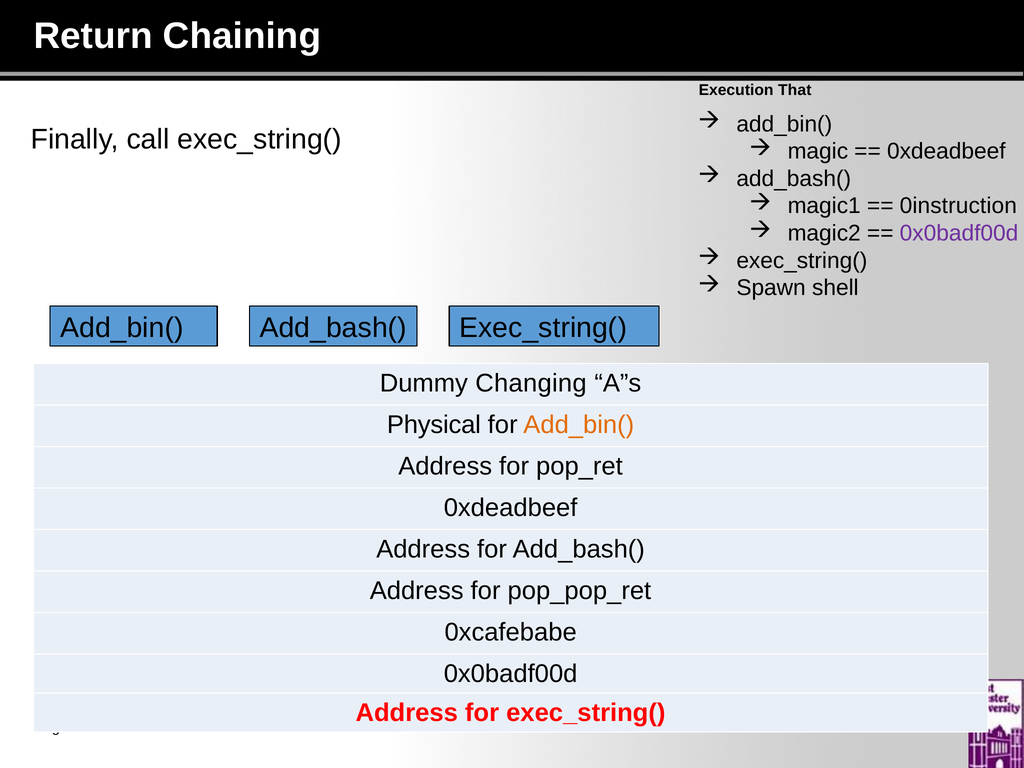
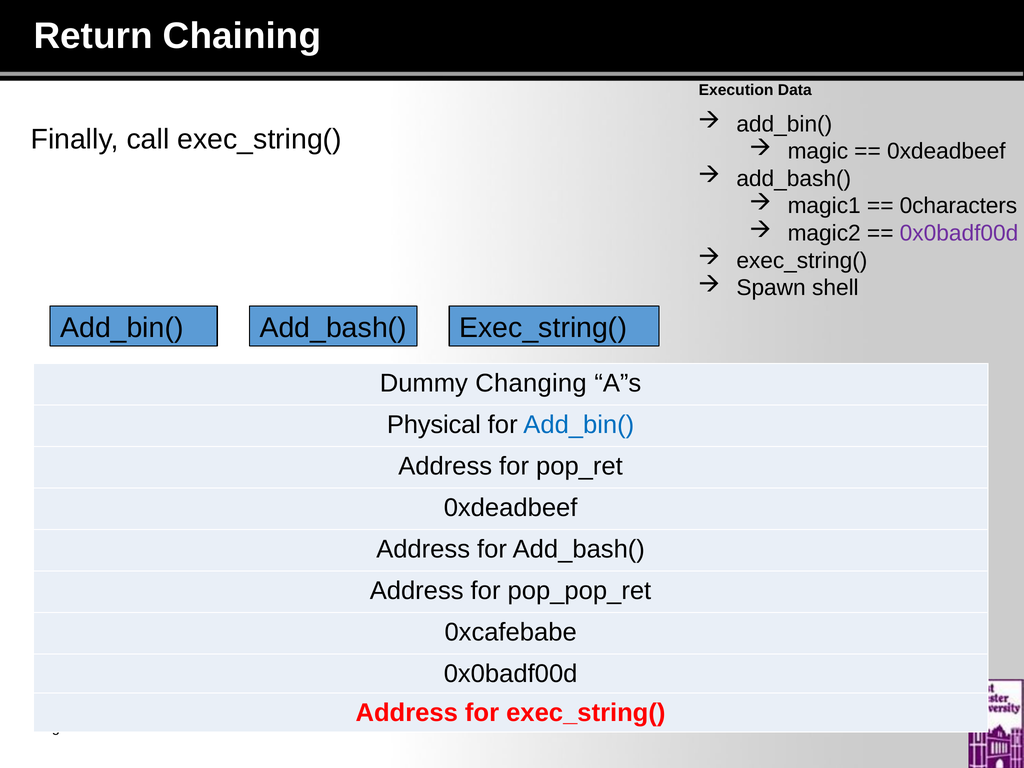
That: That -> Data
0instruction: 0instruction -> 0characters
Add_bin( at (579, 425) colour: orange -> blue
